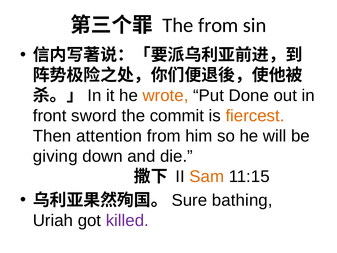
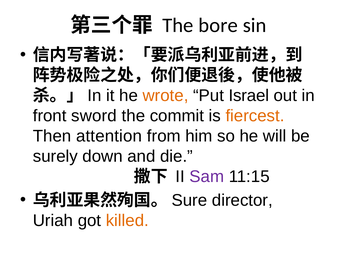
The from: from -> bore
Done: Done -> Israel
giving: giving -> surely
Sam colour: orange -> purple
bathing: bathing -> director
killed colour: purple -> orange
